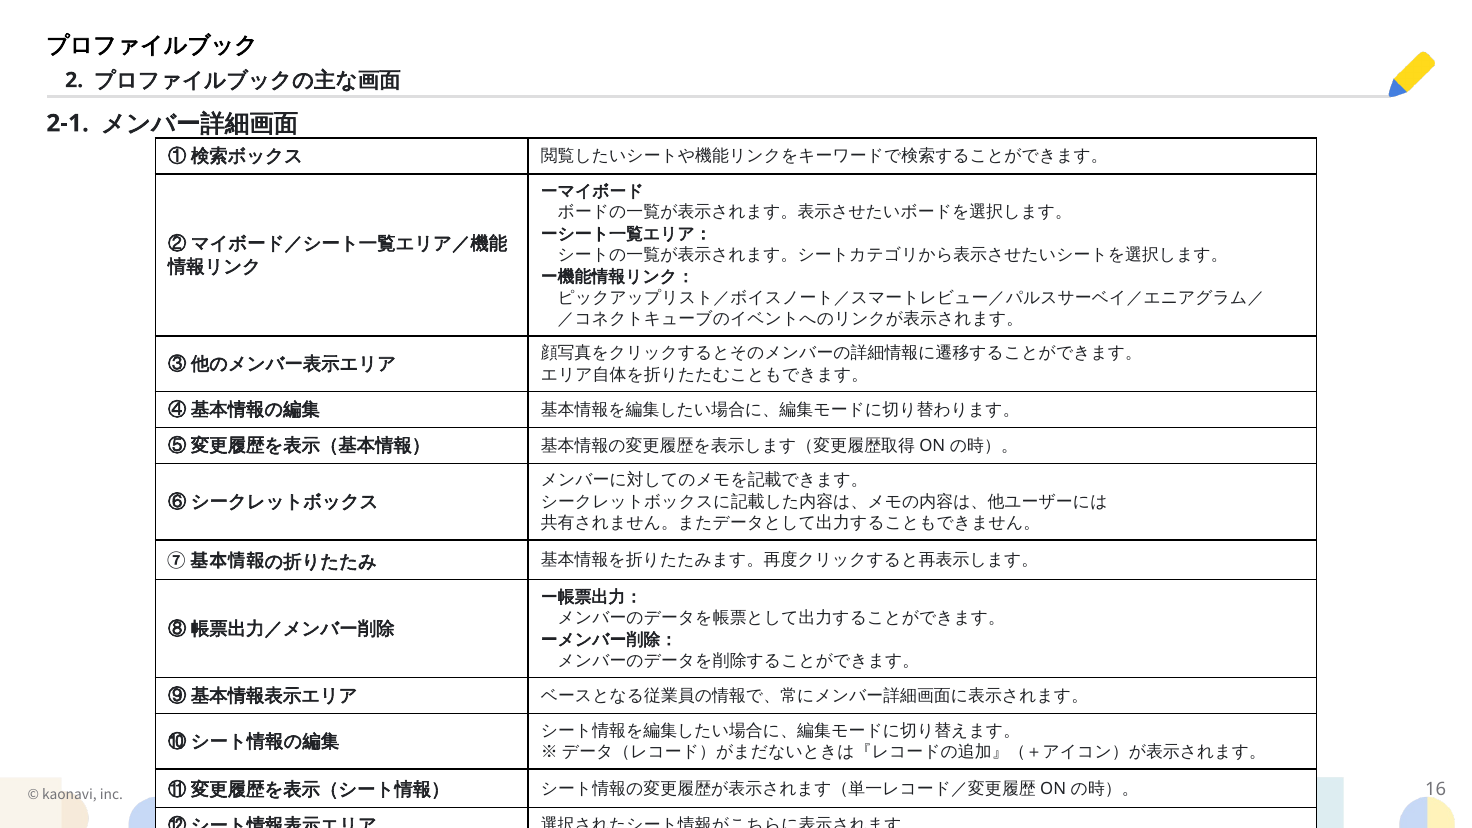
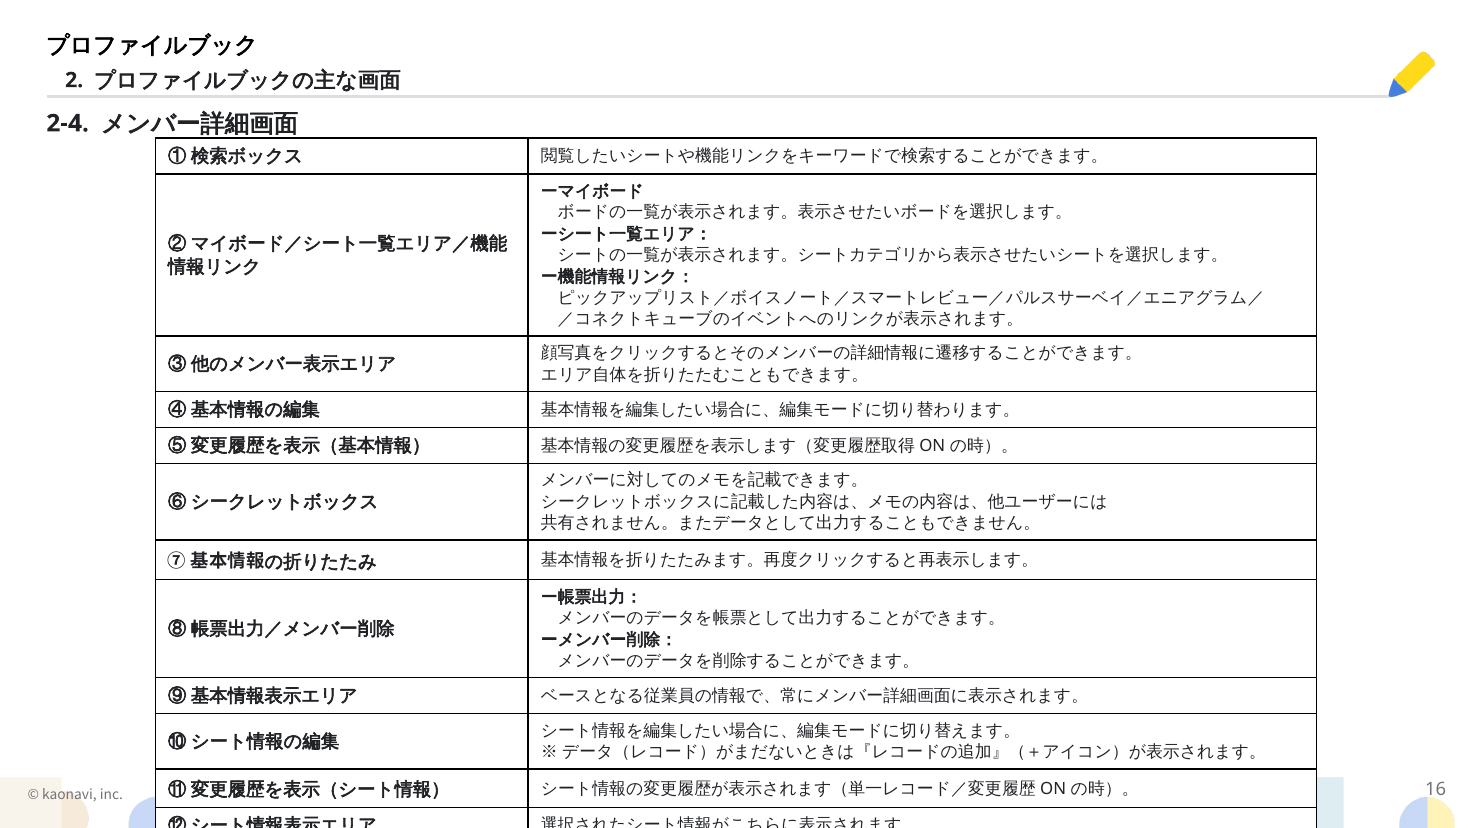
2-1: 2-1 -> 2-4
